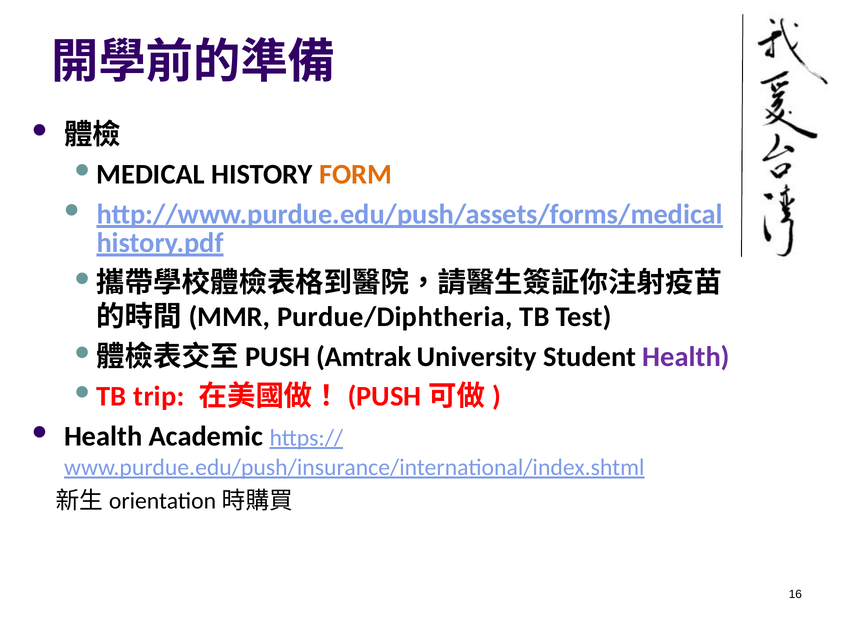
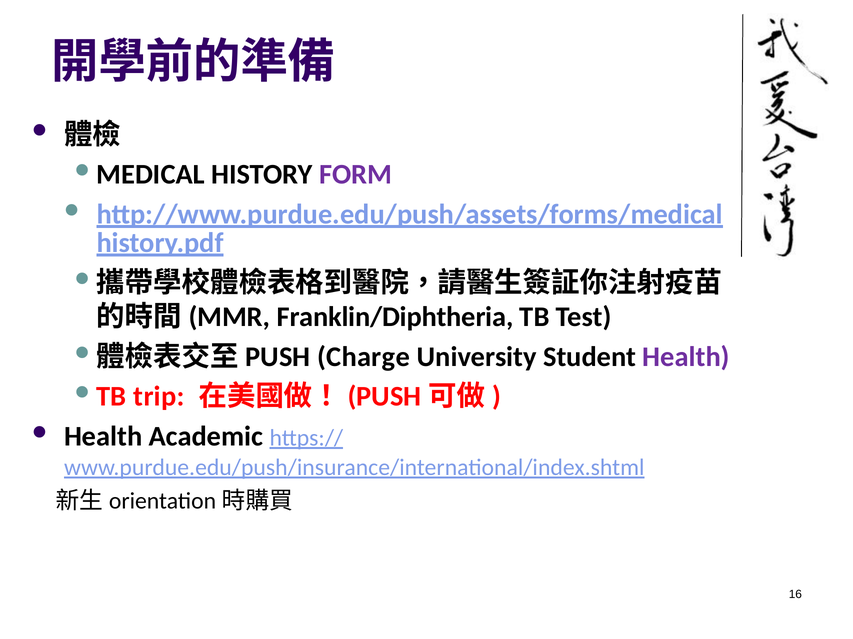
FORM colour: orange -> purple
Purdue/Diphtheria: Purdue/Diphtheria -> Franklin/Diphtheria
Amtrak: Amtrak -> Charge
